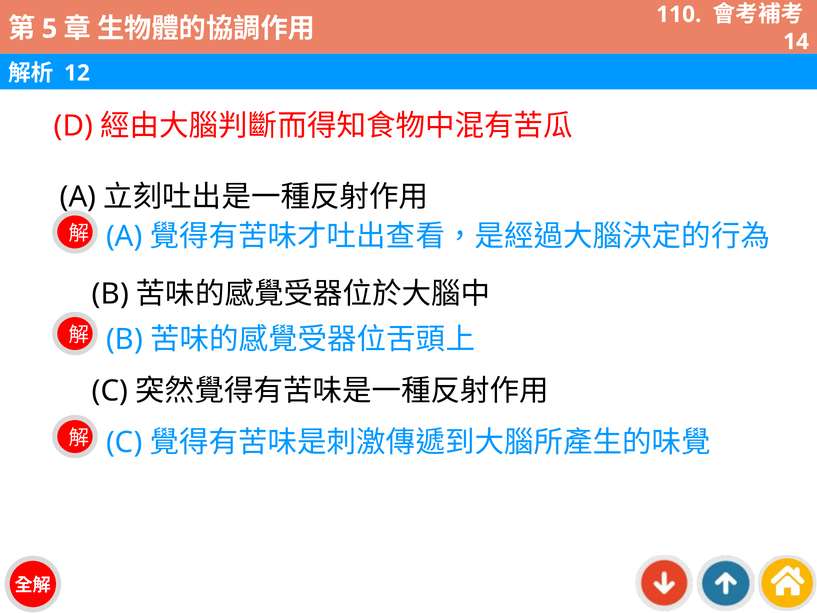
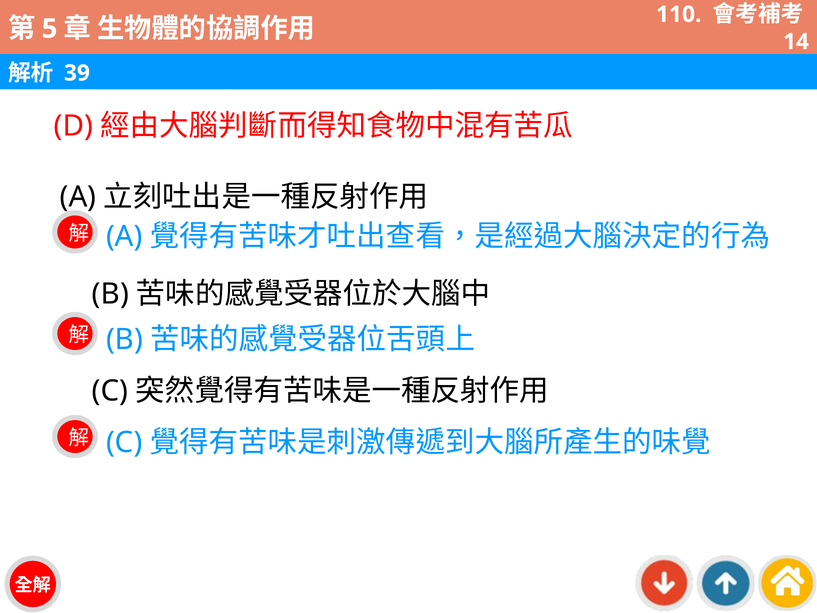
12: 12 -> 39
